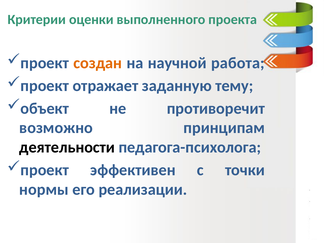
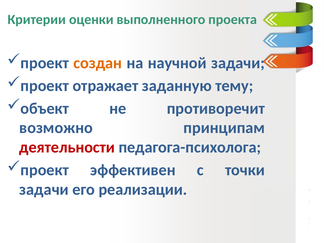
научной работа: работа -> задачи
деятельности colour: black -> red
нормы at (44, 189): нормы -> задачи
